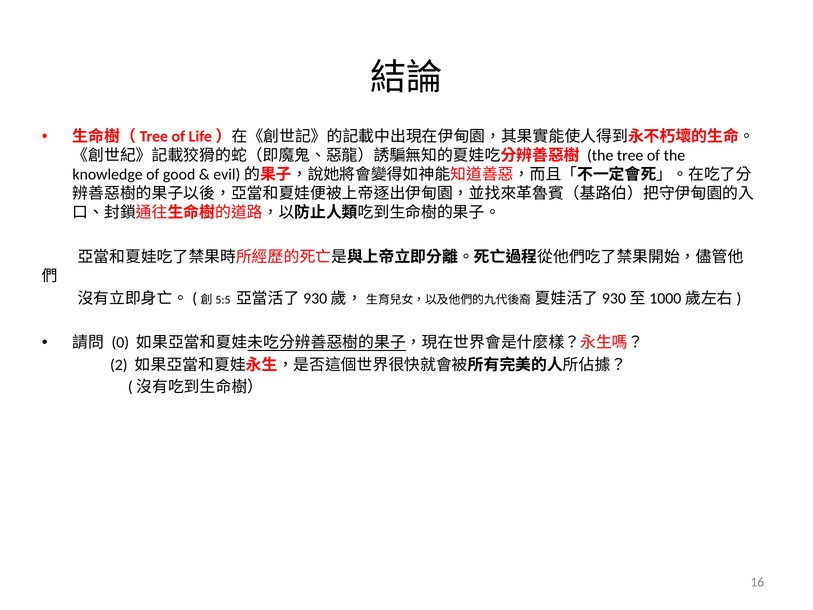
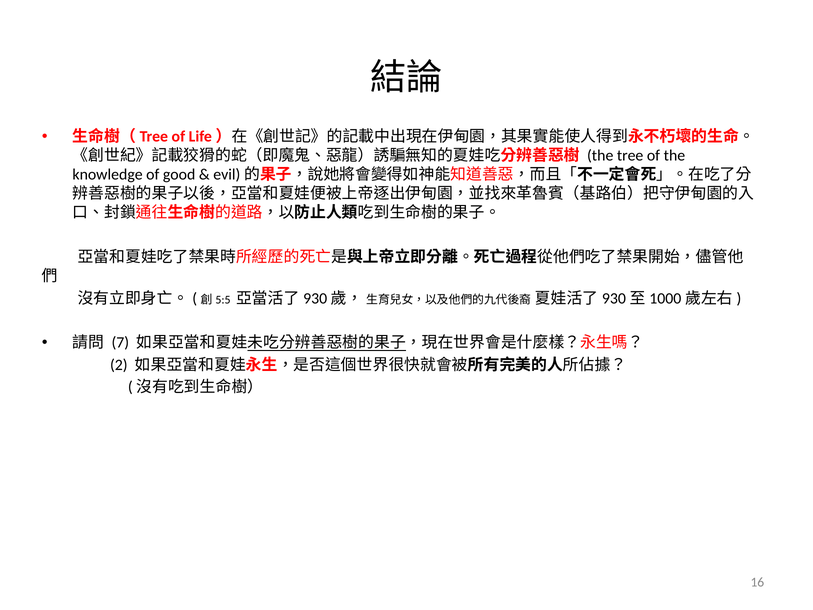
0: 0 -> 7
